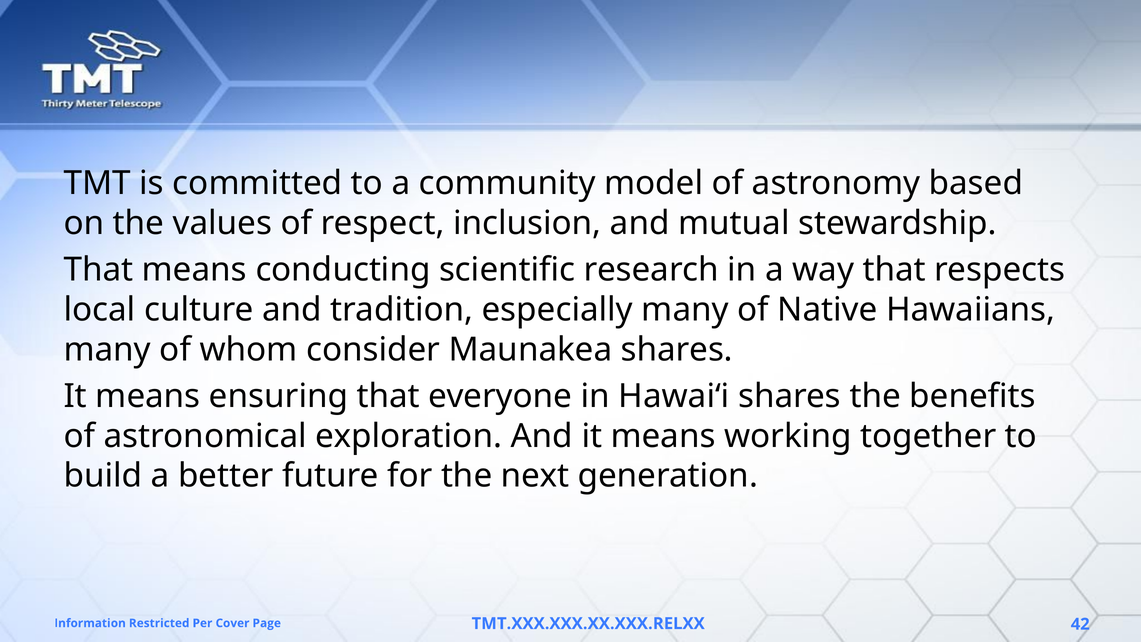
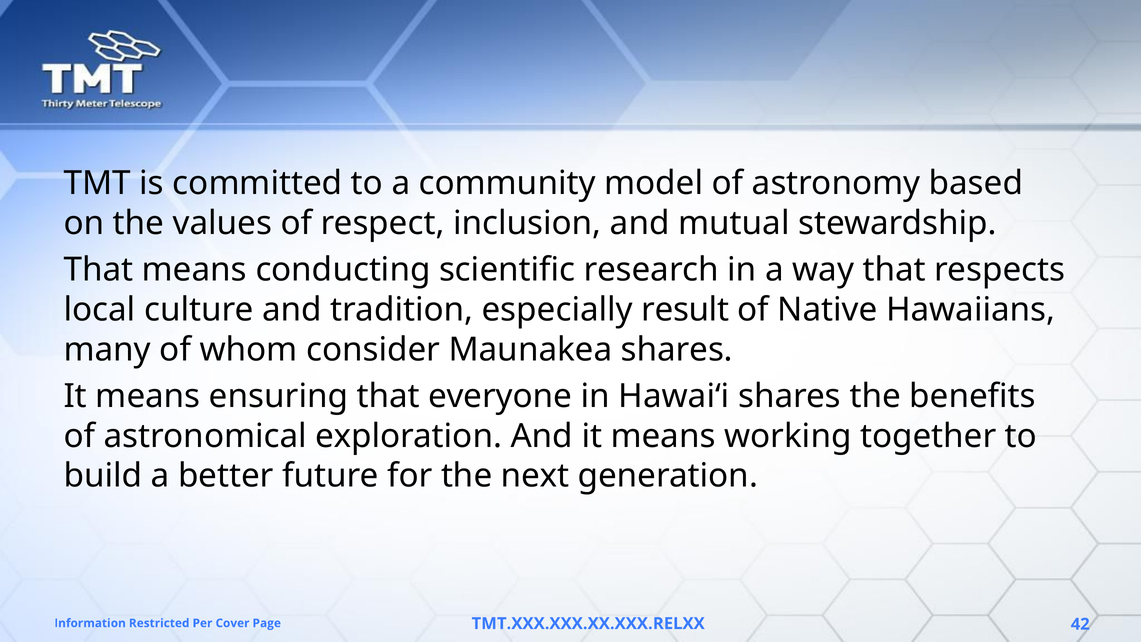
especially many: many -> result
